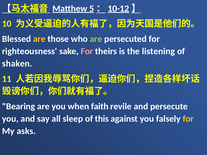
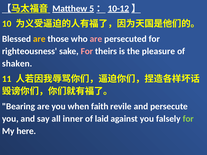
are at (96, 39) colour: light green -> pink
listening: listening -> pleasure
sleep: sleep -> inner
this: this -> laid
for at (188, 119) colour: yellow -> light green
asks: asks -> here
